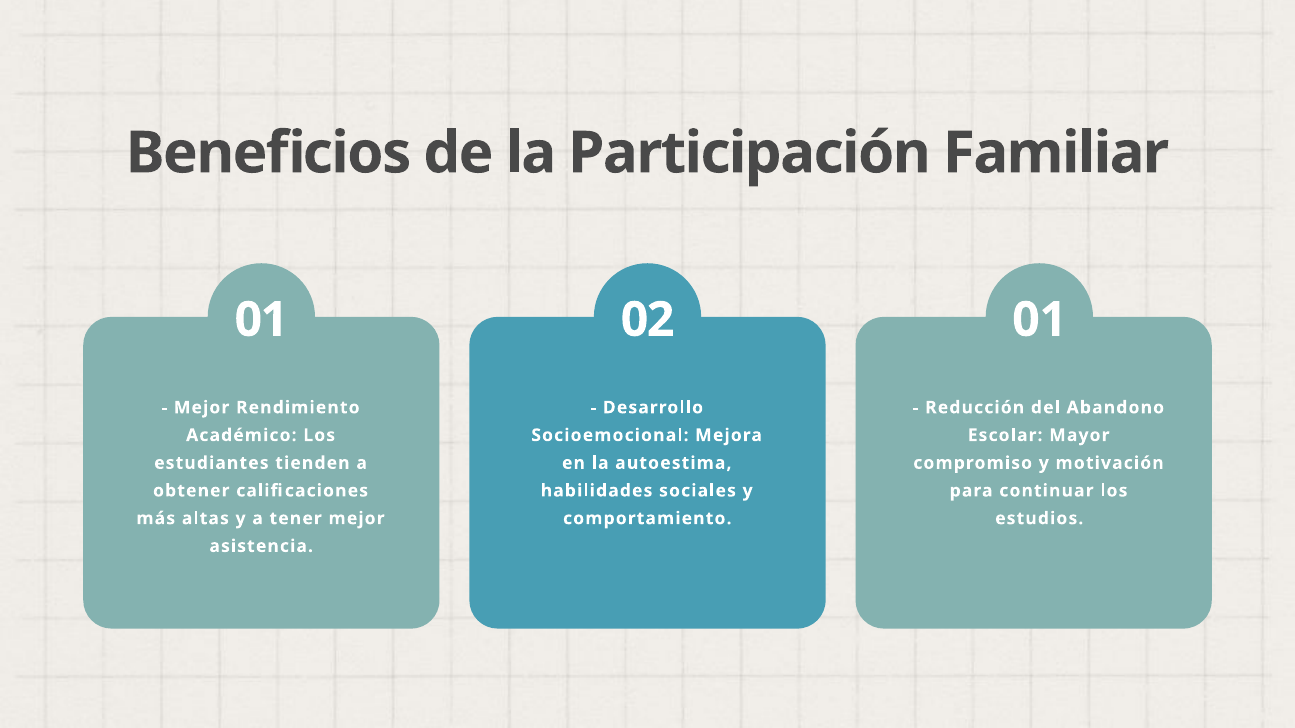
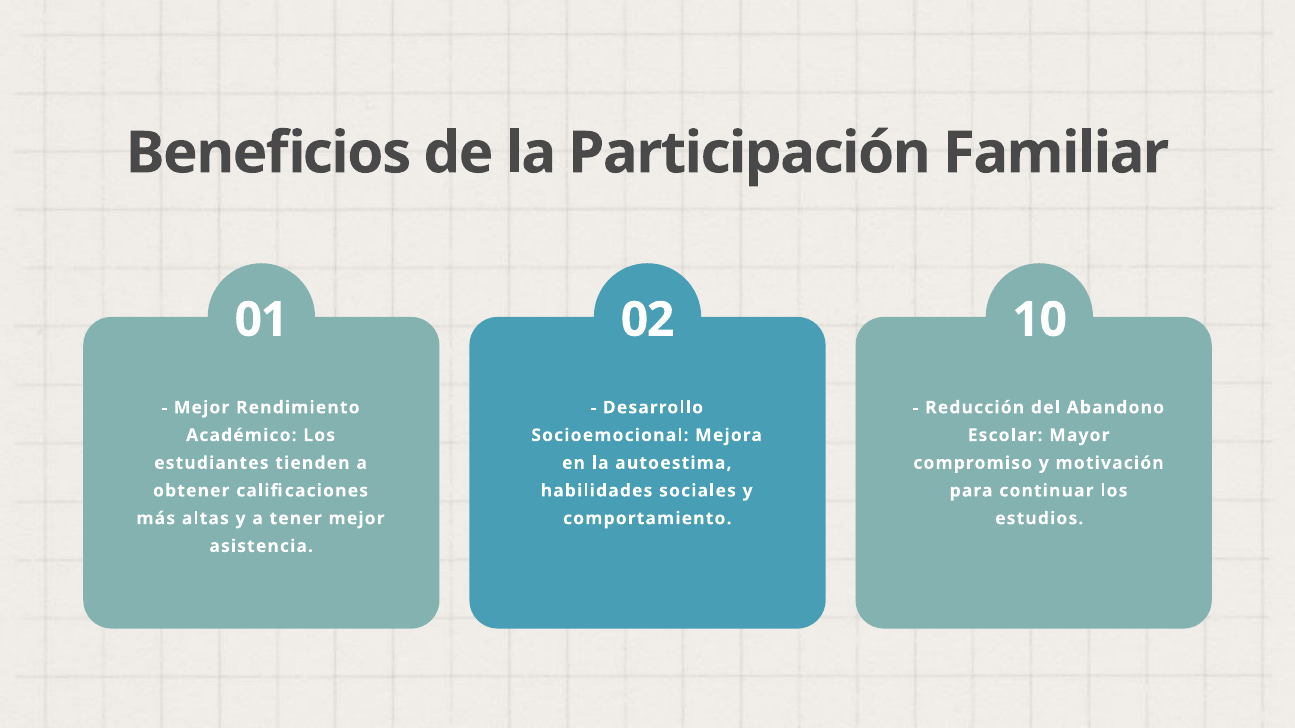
02 01: 01 -> 10
